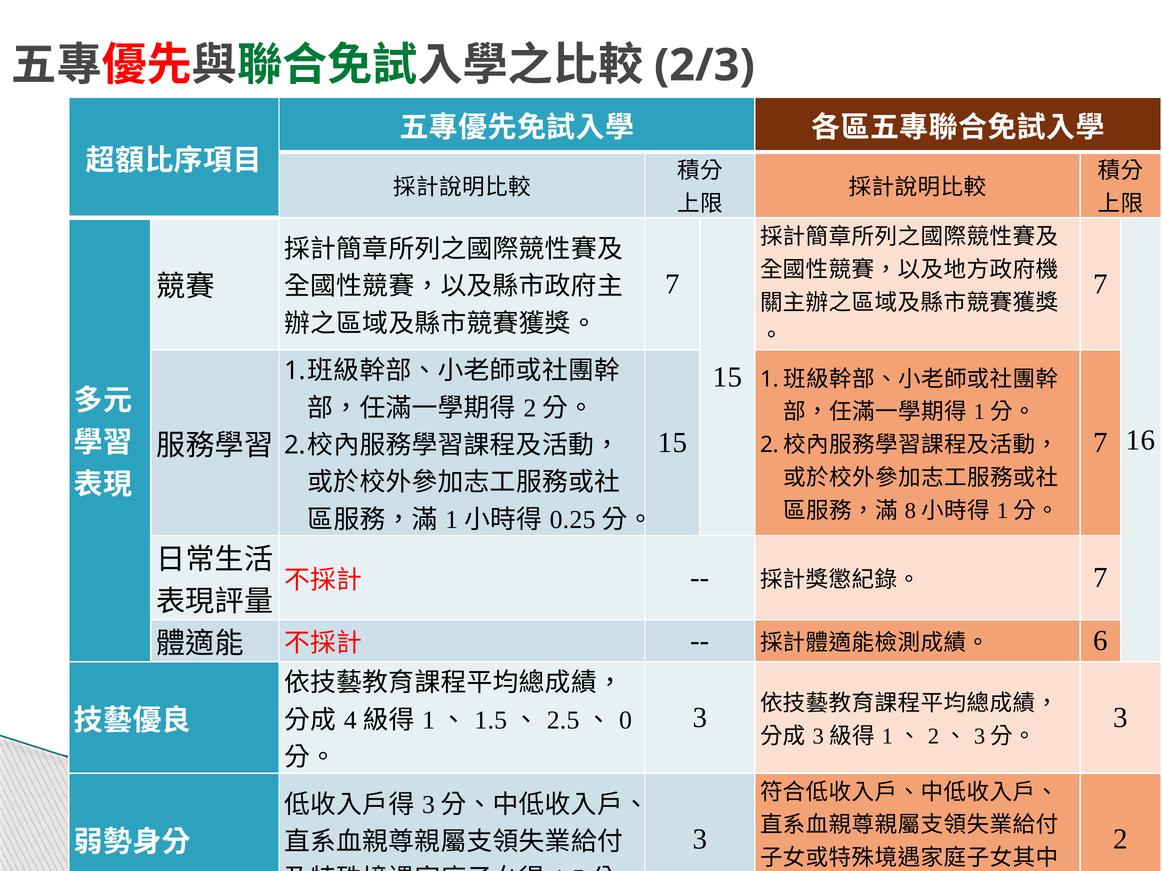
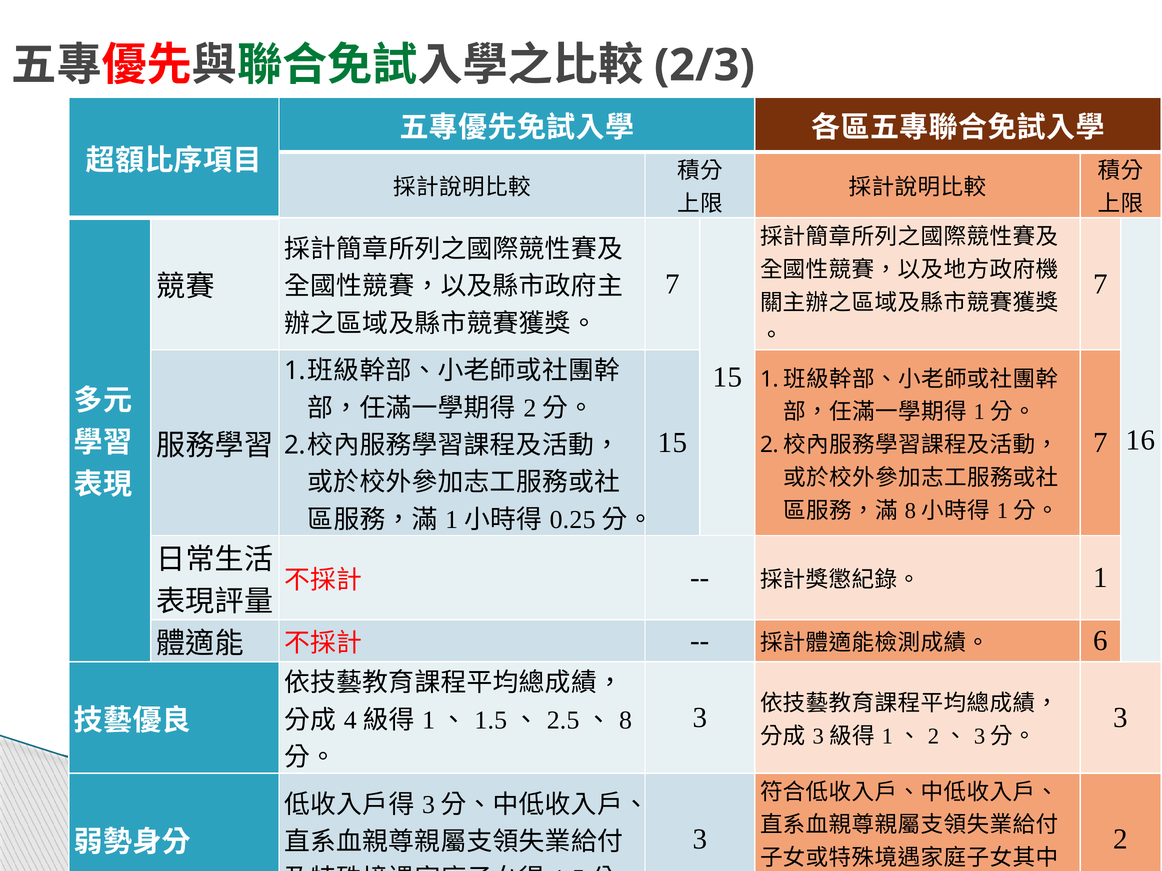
7 at (1100, 578): 7 -> 1
0: 0 -> 8
